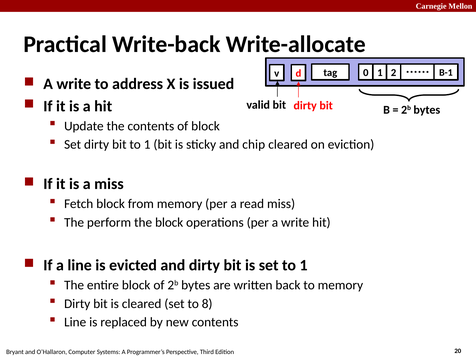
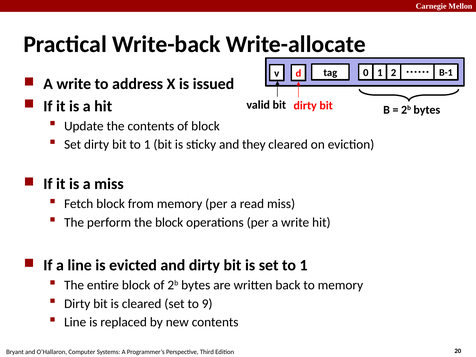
chip: chip -> they
8: 8 -> 9
